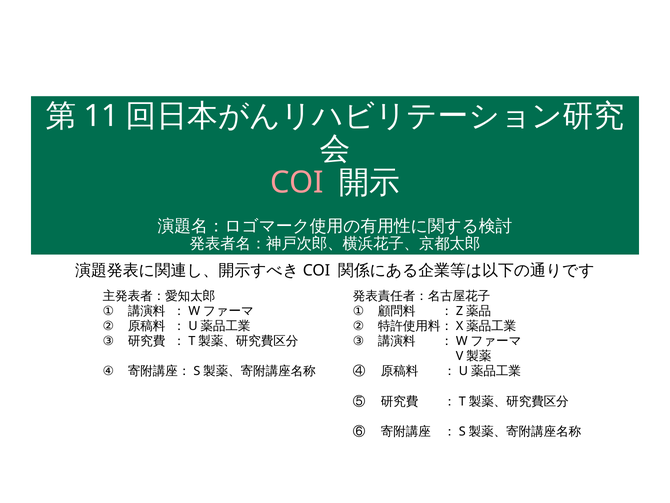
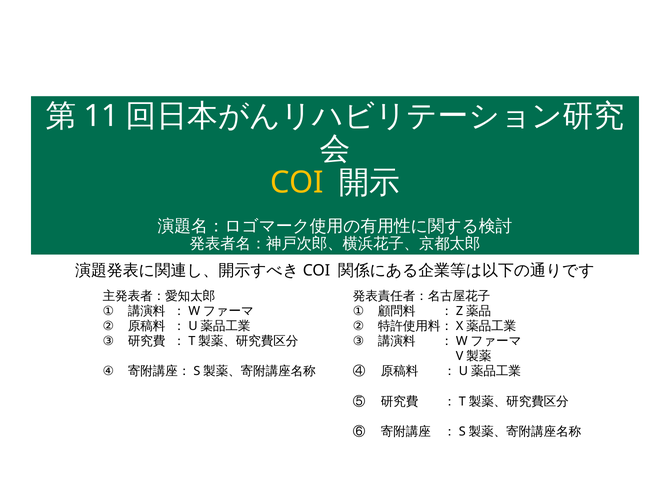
COI colour: pink -> yellow
